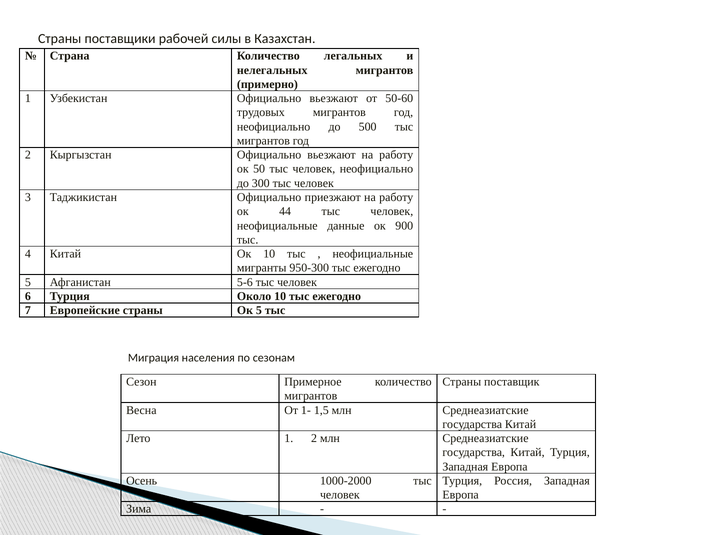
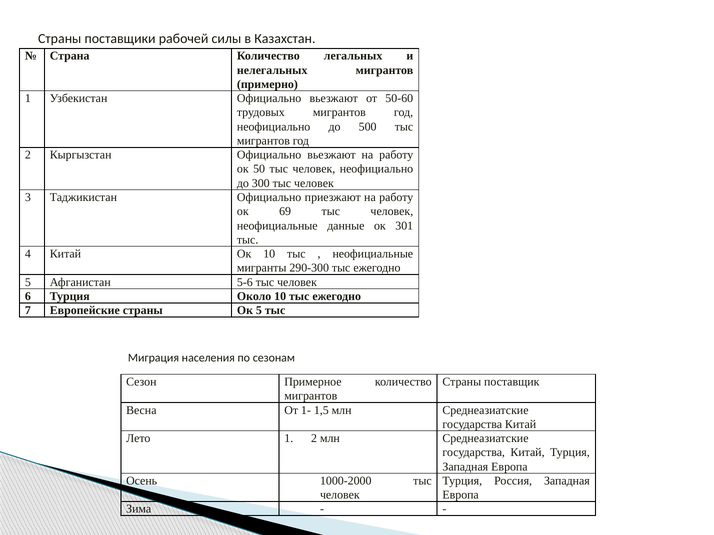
44: 44 -> 69
900: 900 -> 301
950-300: 950-300 -> 290-300
